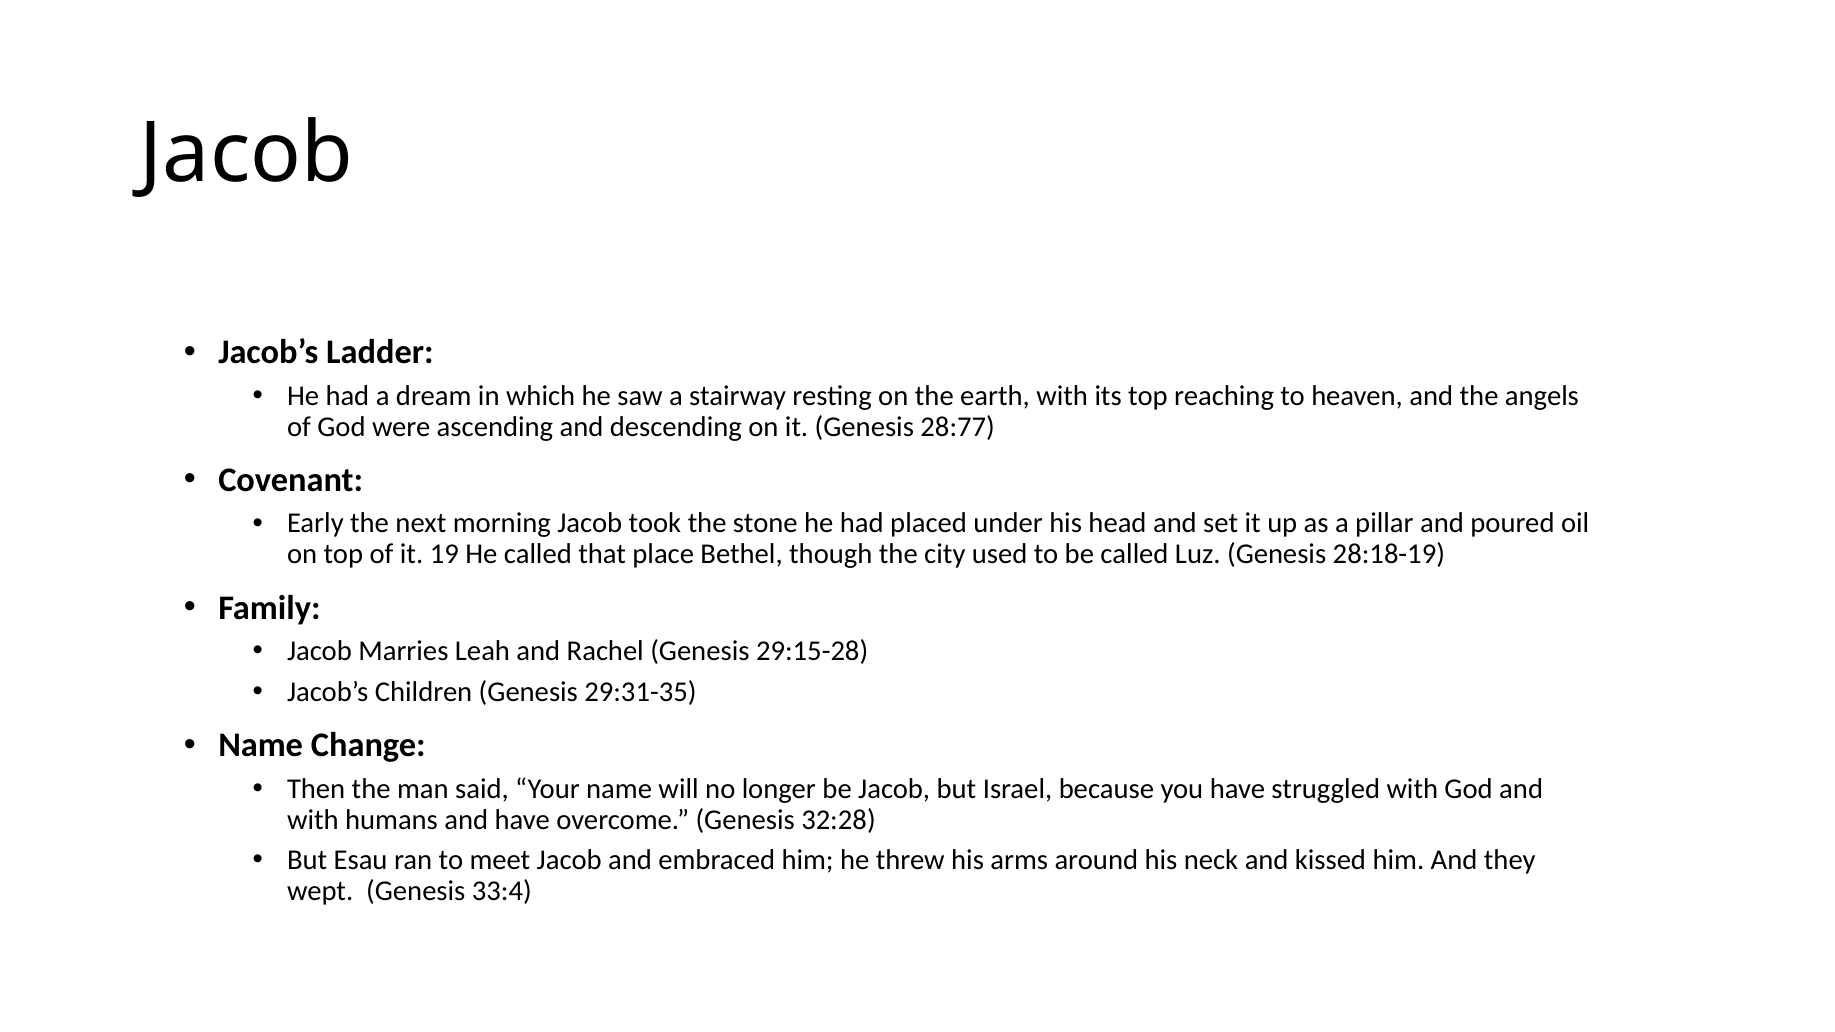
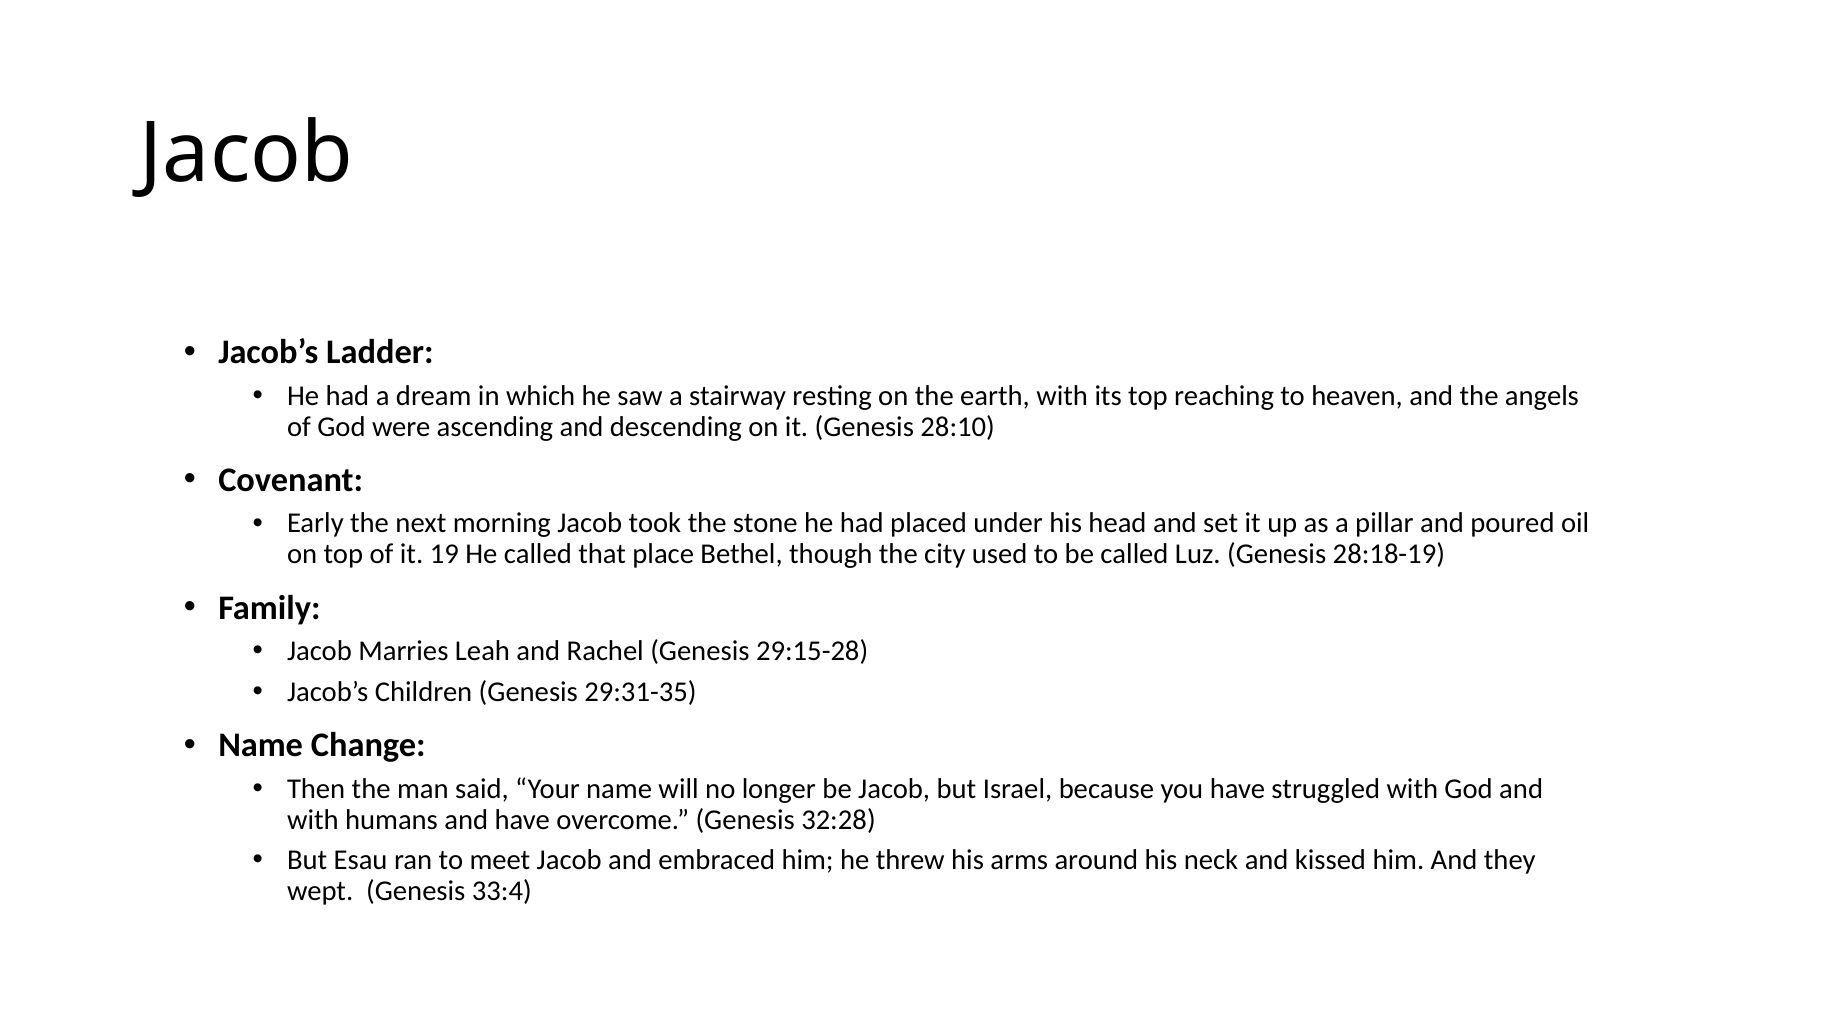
28:77: 28:77 -> 28:10
